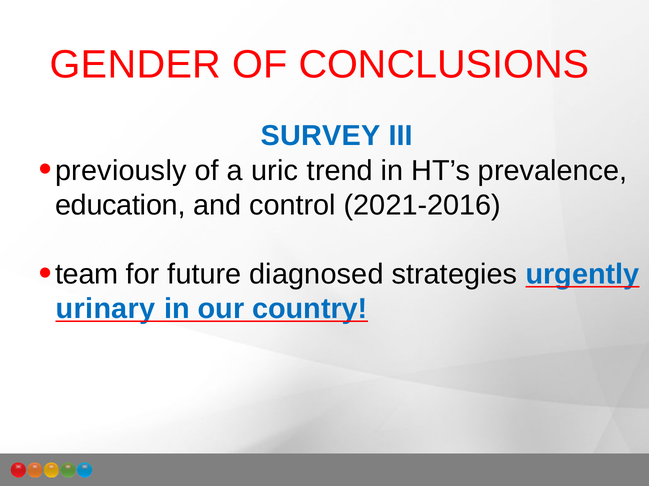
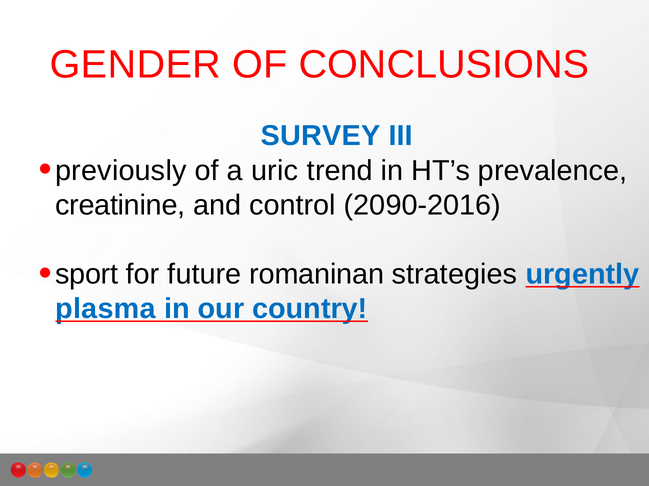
education: education -> creatinine
2021-2016: 2021-2016 -> 2090-2016
team: team -> sport
diagnosed: diagnosed -> romaninan
urinary: urinary -> plasma
